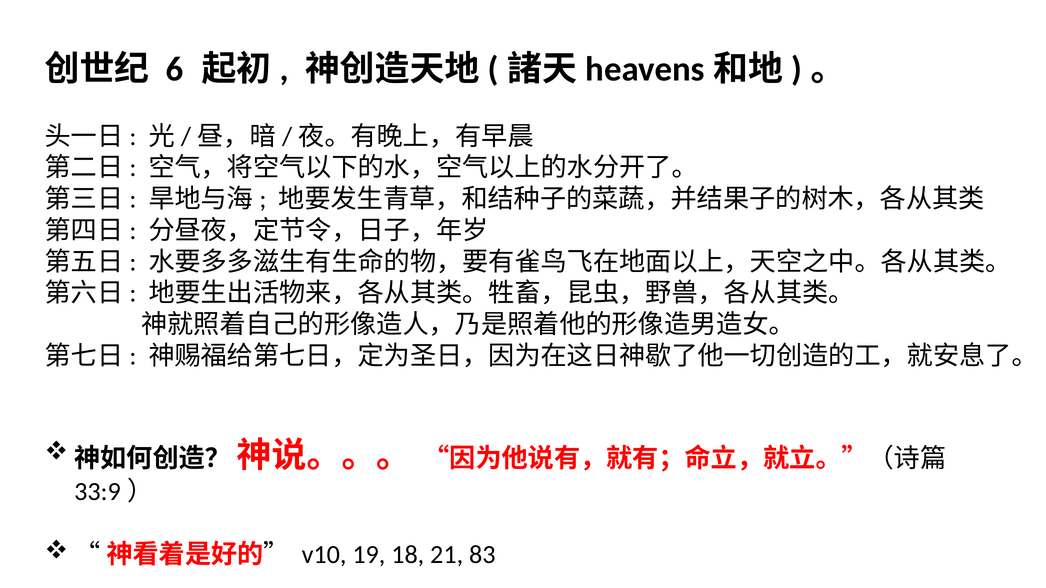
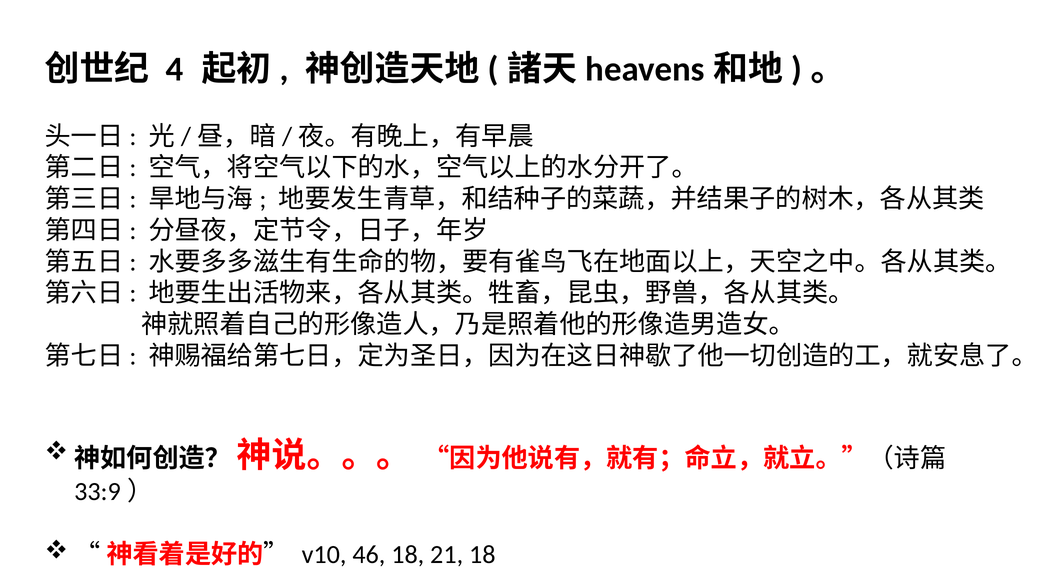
6: 6 -> 4
19: 19 -> 46
21 83: 83 -> 18
